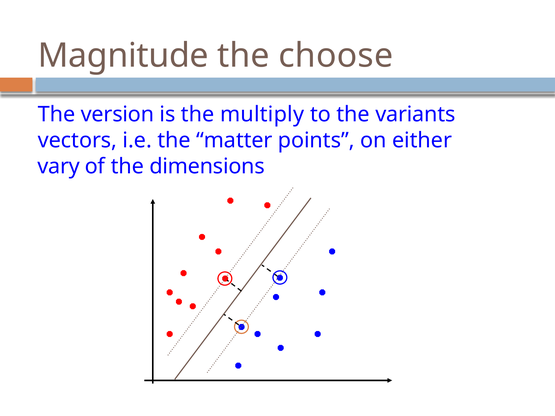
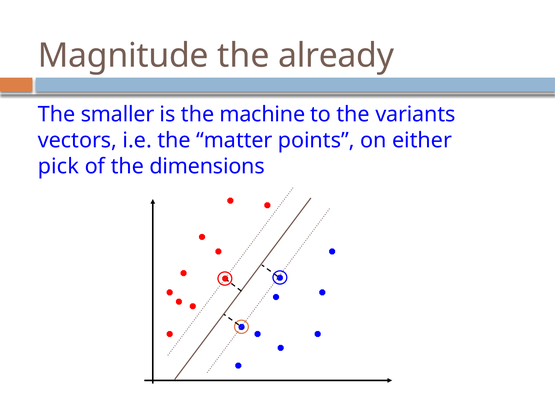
choose: choose -> already
version: version -> smaller
multiply: multiply -> machine
vary: vary -> pick
